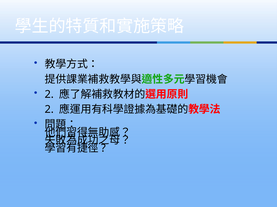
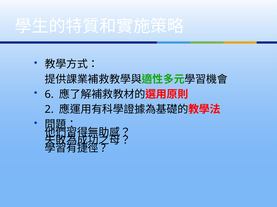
2 at (49, 95): 2 -> 6
